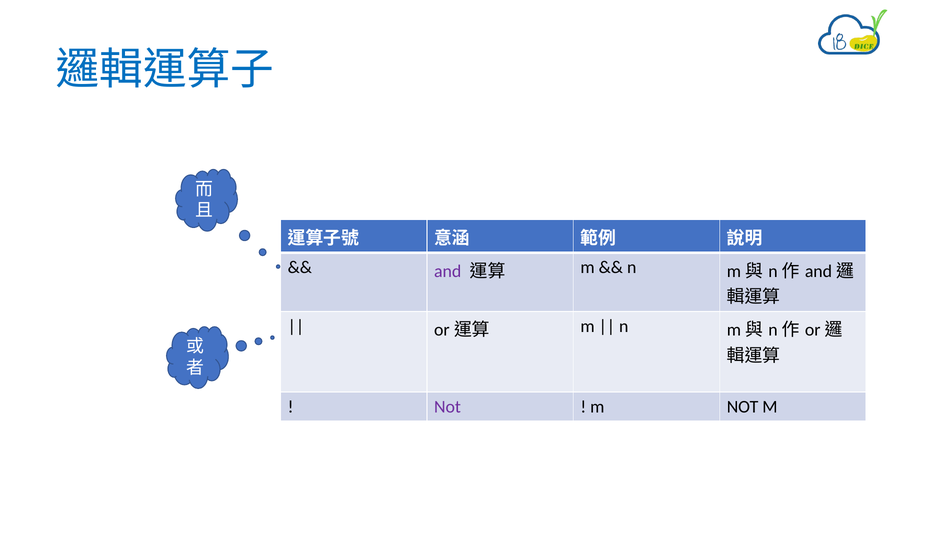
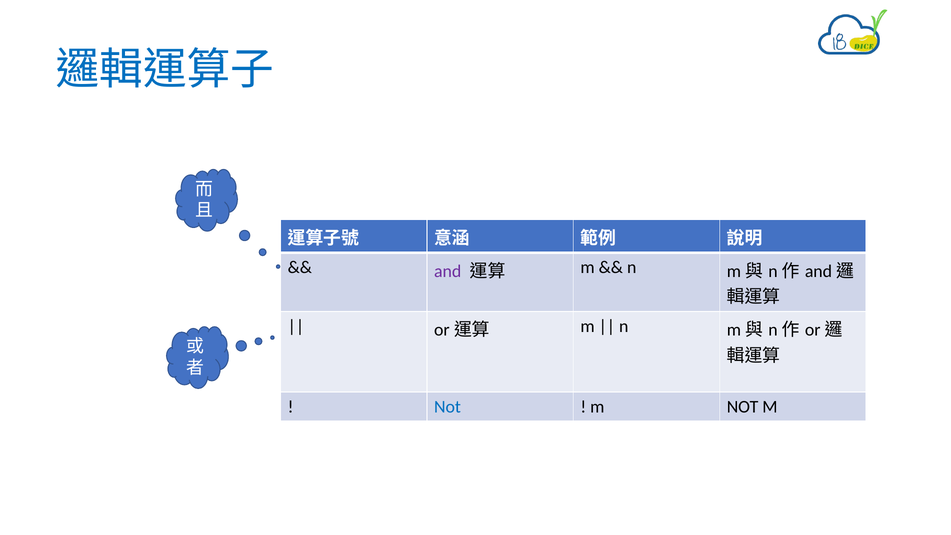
Not at (447, 407) colour: purple -> blue
